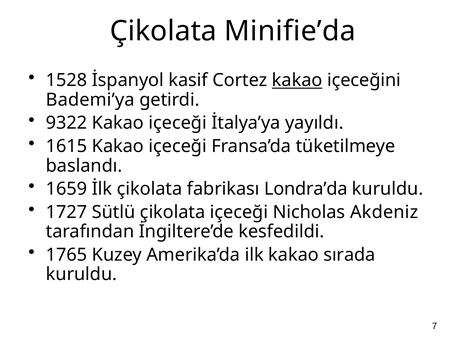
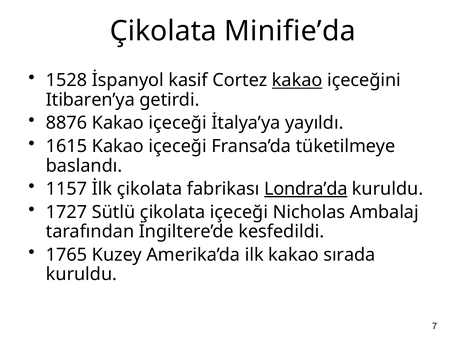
Bademi’ya: Bademi’ya -> Itibaren’ya
9322: 9322 -> 8876
1659: 1659 -> 1157
Londra’da underline: none -> present
Akdeniz: Akdeniz -> Ambalaj
